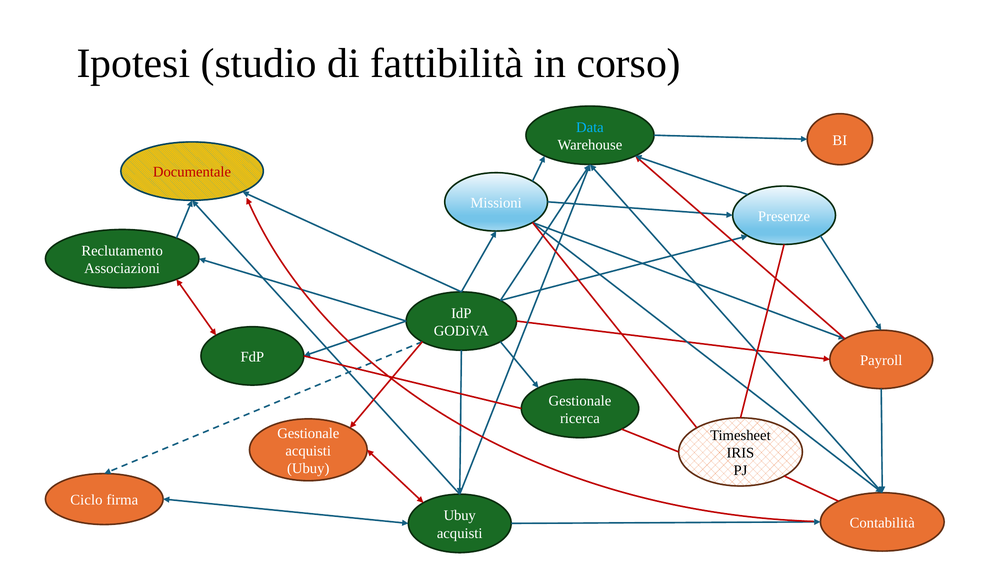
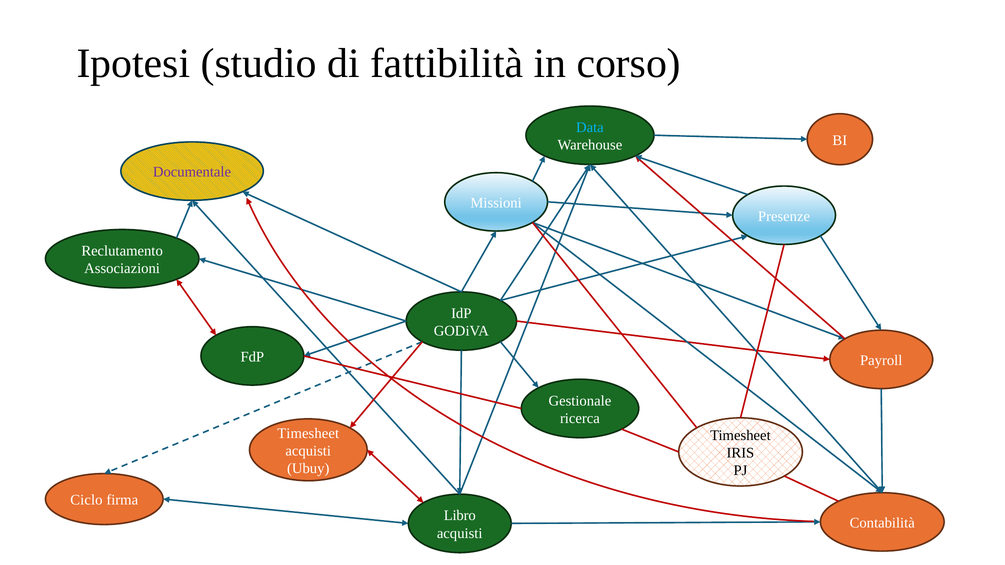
Documentale colour: red -> purple
Gestionale at (308, 433): Gestionale -> Timesheet
Ubuy at (460, 516): Ubuy -> Libro
